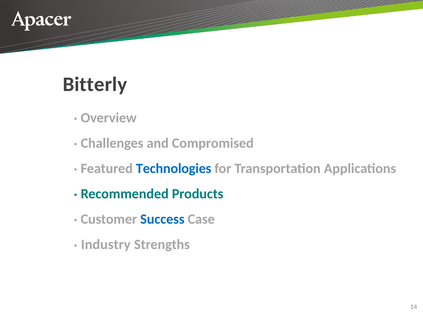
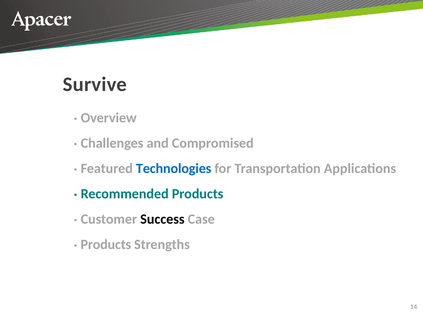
Bitterly: Bitterly -> Survive
Success colour: blue -> black
Industry at (106, 245): Industry -> Products
